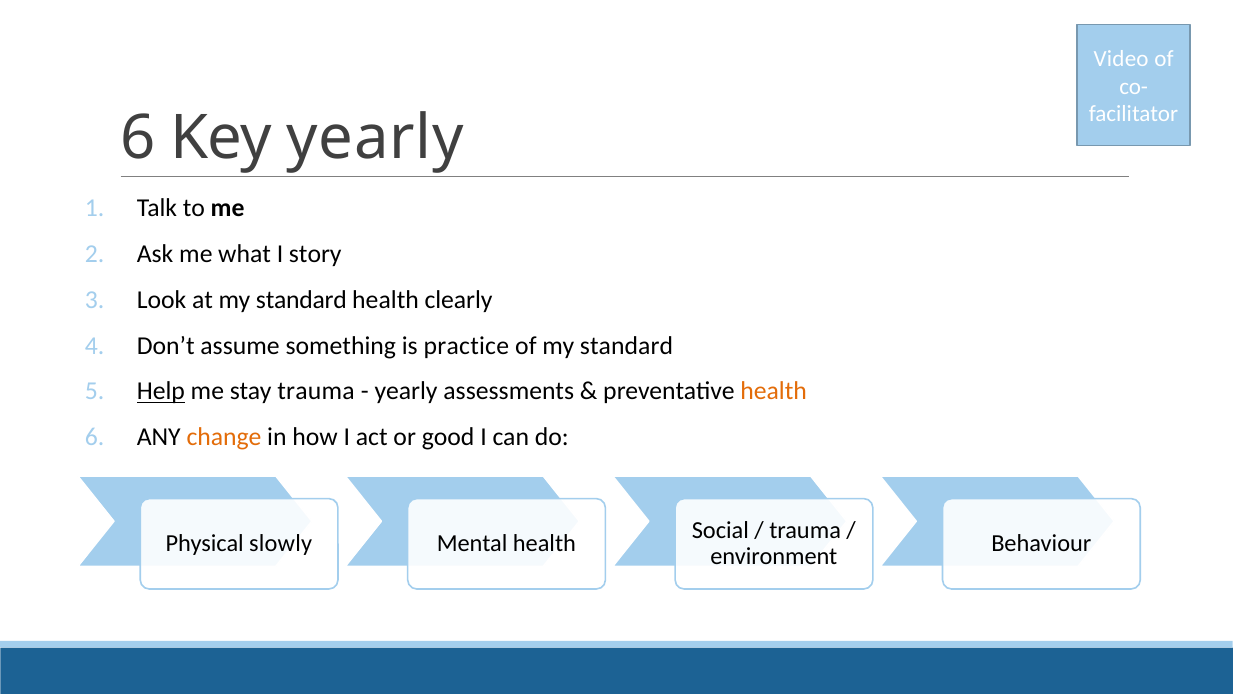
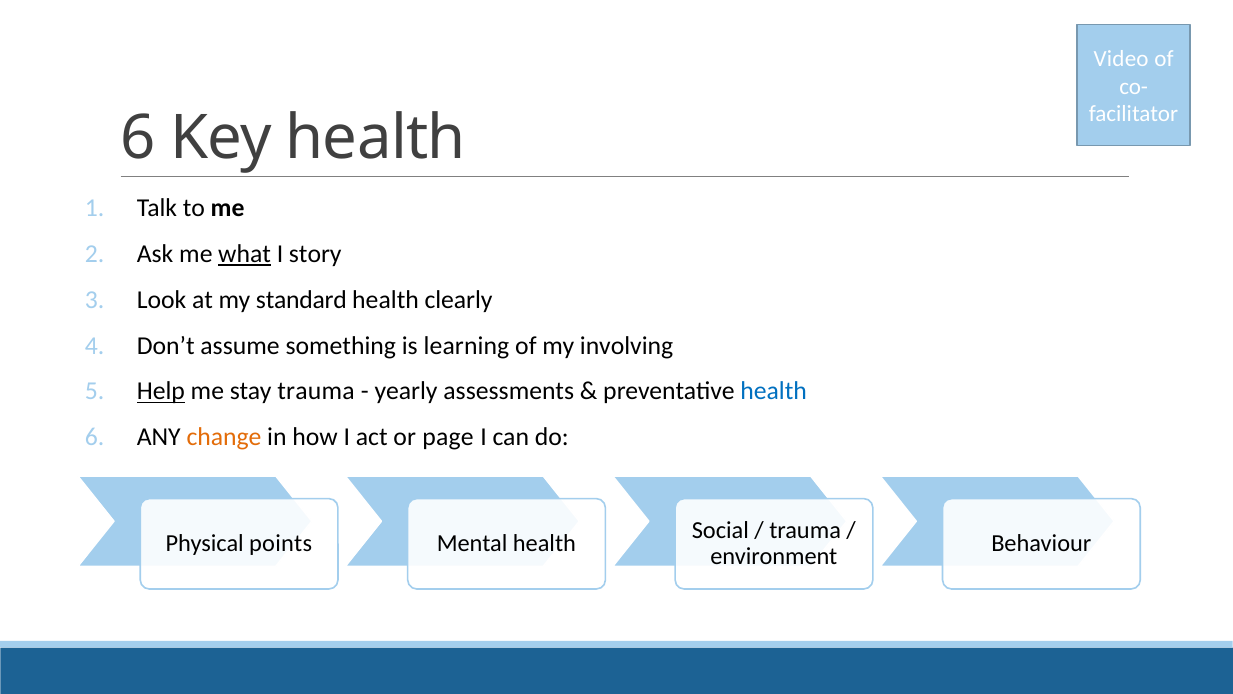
Key yearly: yearly -> health
what underline: none -> present
practice: practice -> learning
of my standard: standard -> involving
health at (774, 391) colour: orange -> blue
good: good -> page
slowly: slowly -> points
